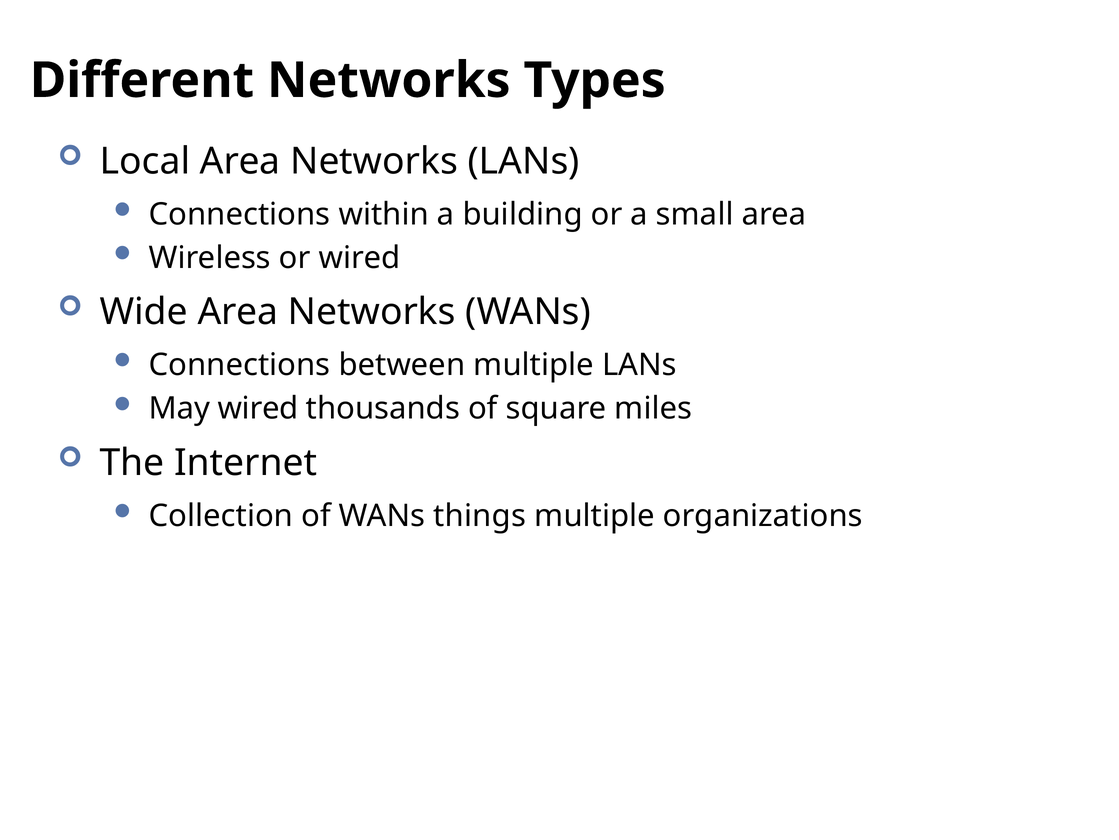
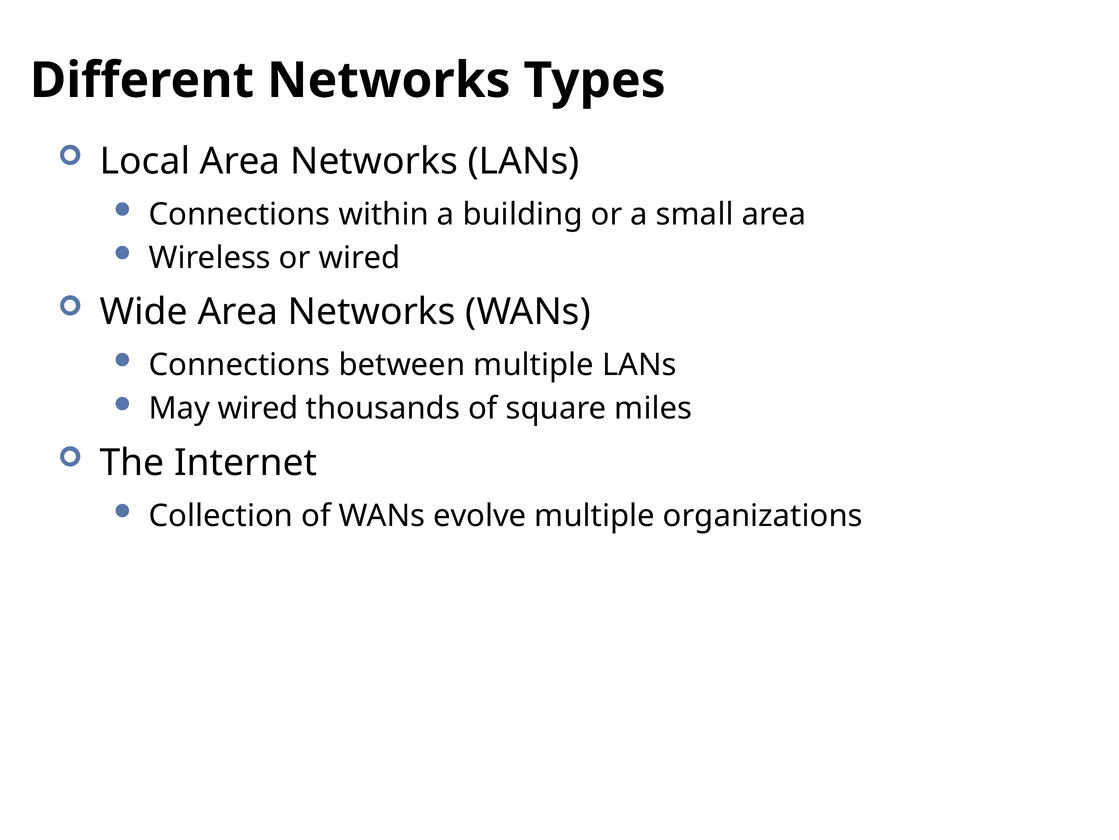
things: things -> evolve
